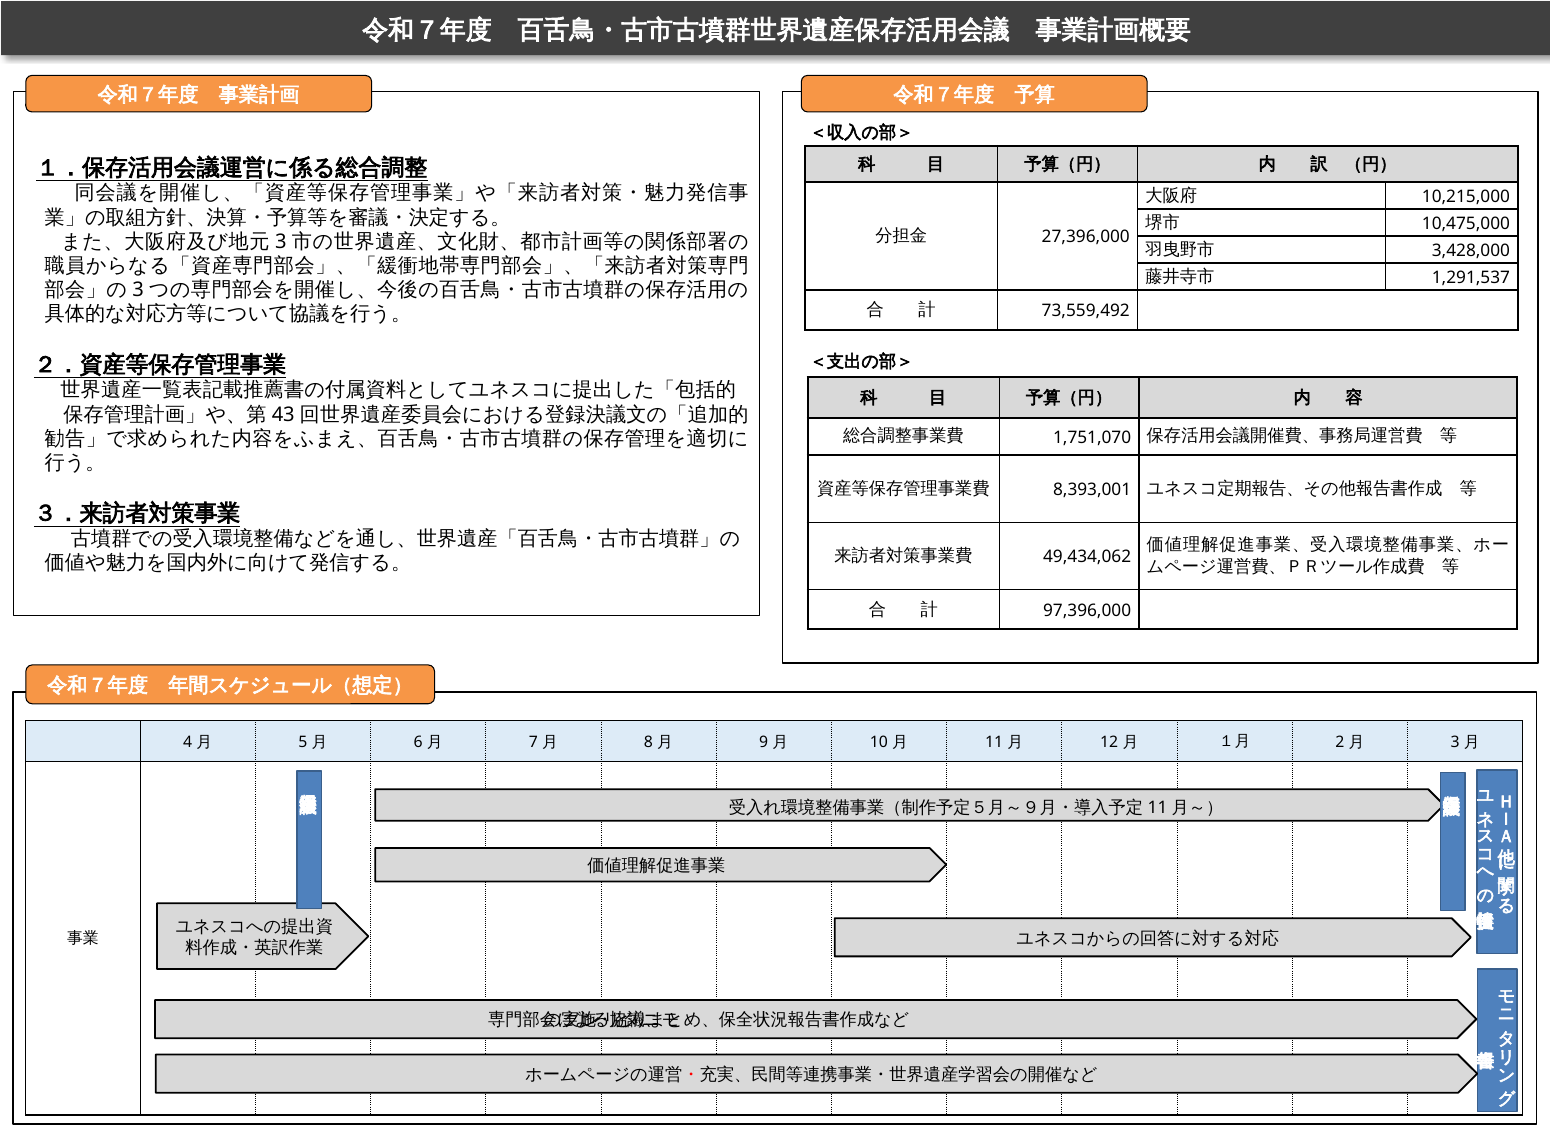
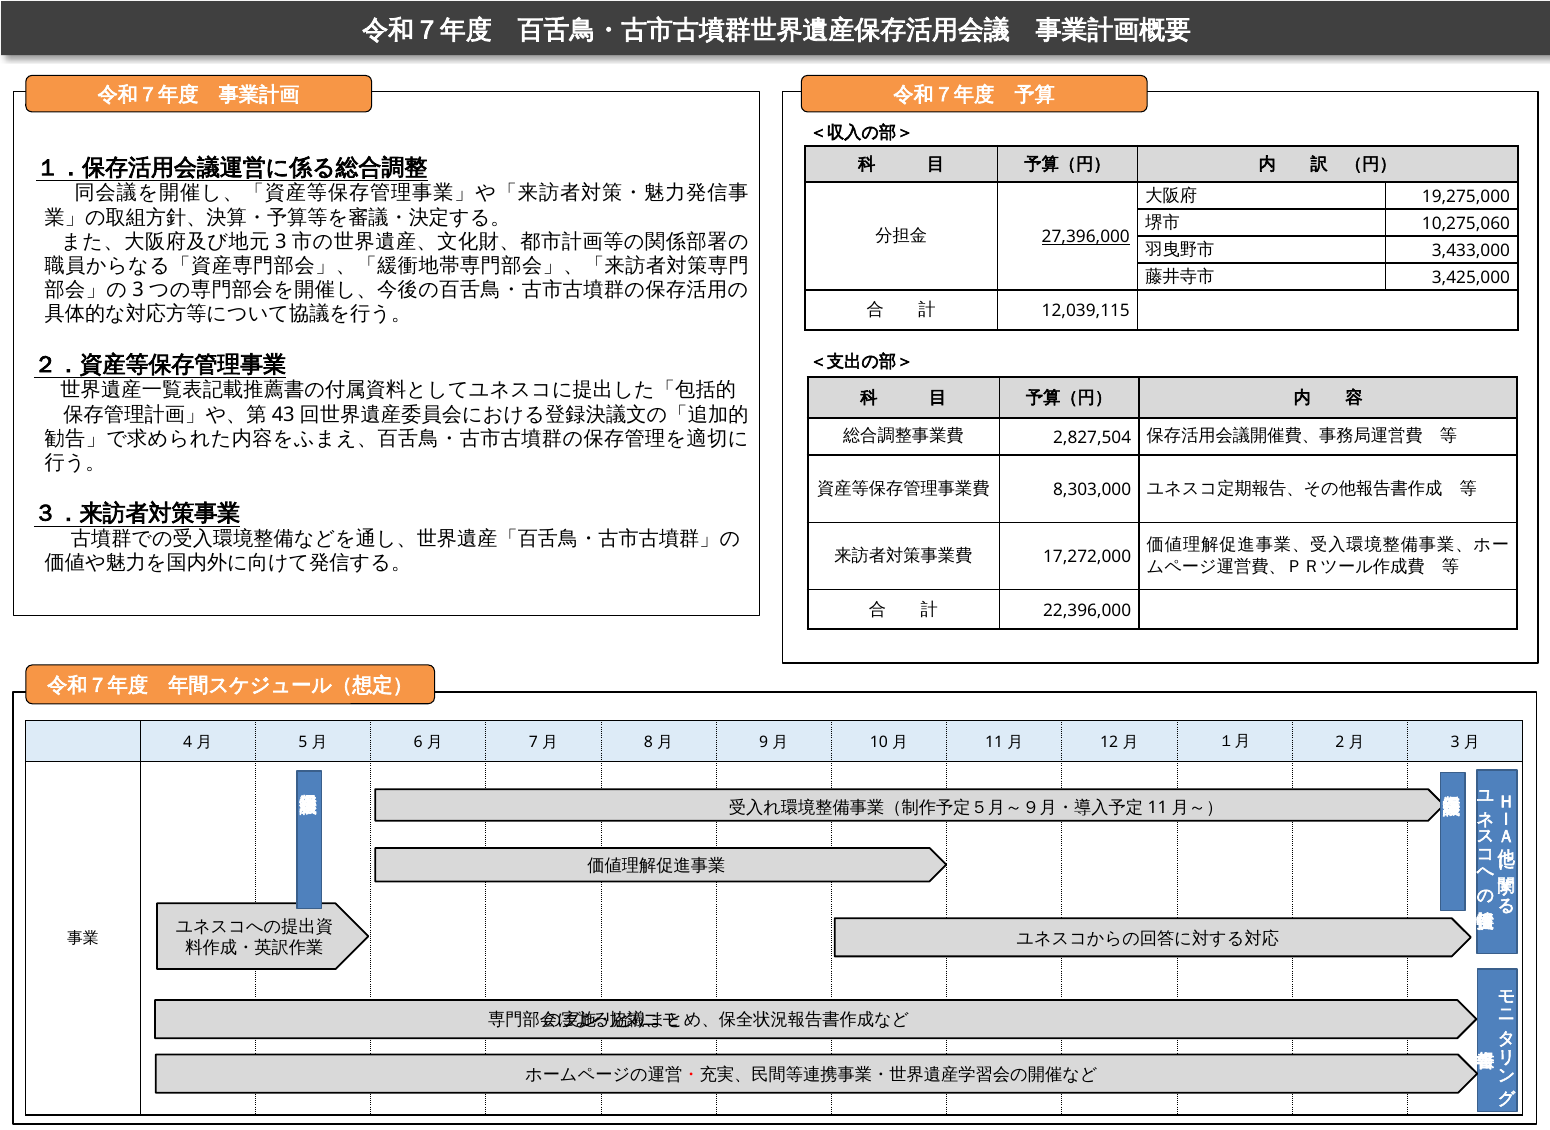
10,215,000: 10,215,000 -> 19,275,000
10,475,000: 10,475,000 -> 10,275,060
27,396,000 underline: none -> present
3,428,000: 3,428,000 -> 3,433,000
1,291,537: 1,291,537 -> 3,425,000
73,559,492: 73,559,492 -> 12,039,115
1,751,070: 1,751,070 -> 2,827,504
8,393,001: 8,393,001 -> 8,303,000
49,434,062: 49,434,062 -> 17,272,000
97,396,000: 97,396,000 -> 22,396,000
